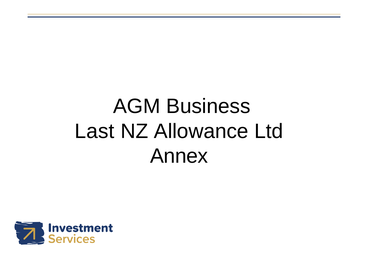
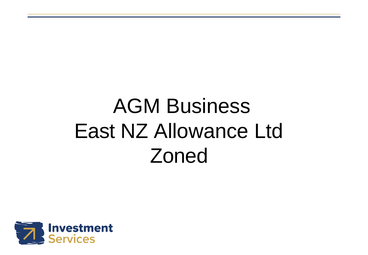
Last: Last -> East
Annex: Annex -> Zoned
